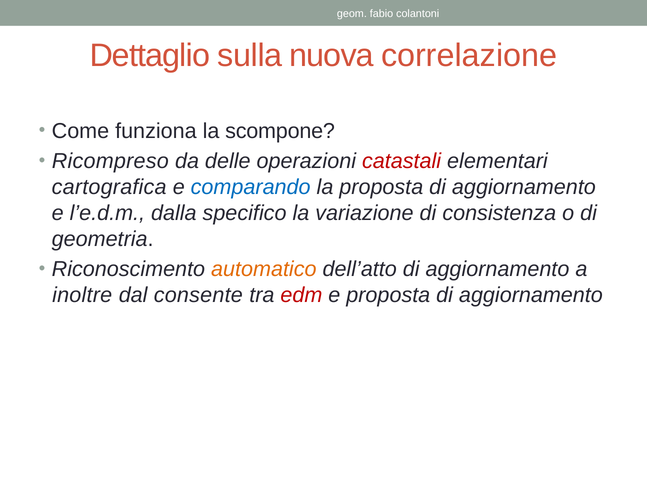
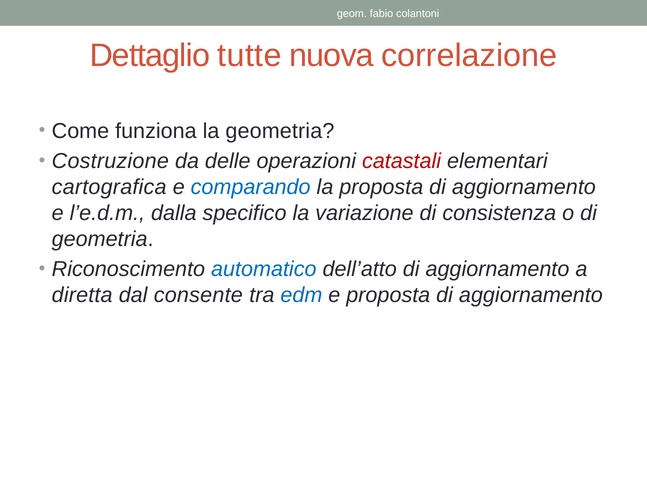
sulla: sulla -> tutte
la scompone: scompone -> geometria
Ricompreso: Ricompreso -> Costruzione
automatico colour: orange -> blue
inoltre: inoltre -> diretta
edm colour: red -> blue
